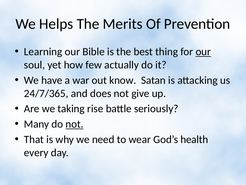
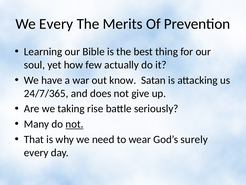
We Helps: Helps -> Every
our at (203, 52) underline: present -> none
health: health -> surely
